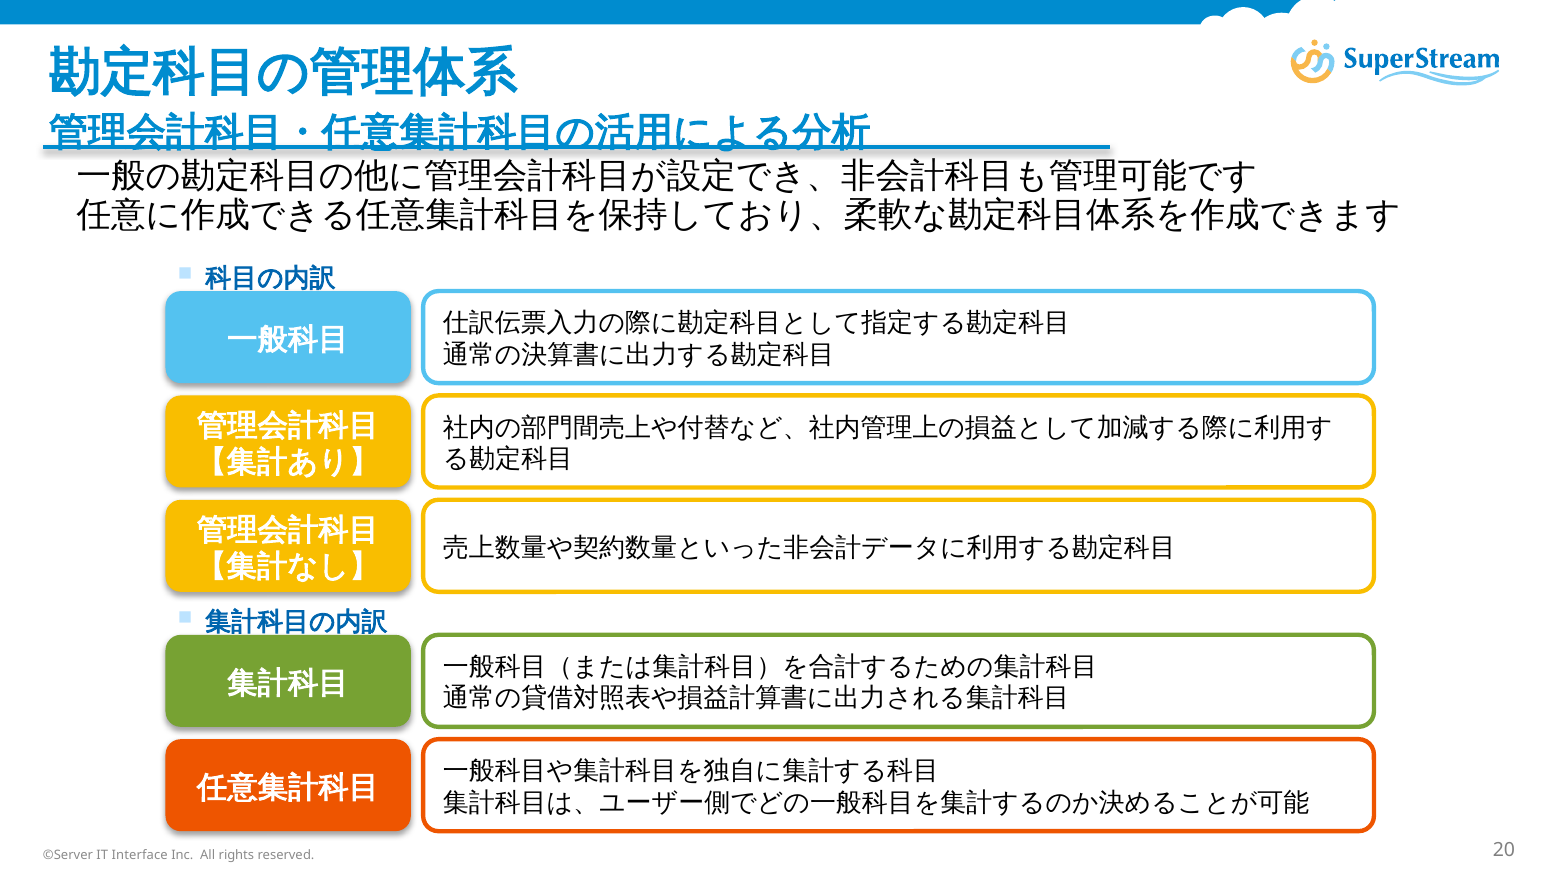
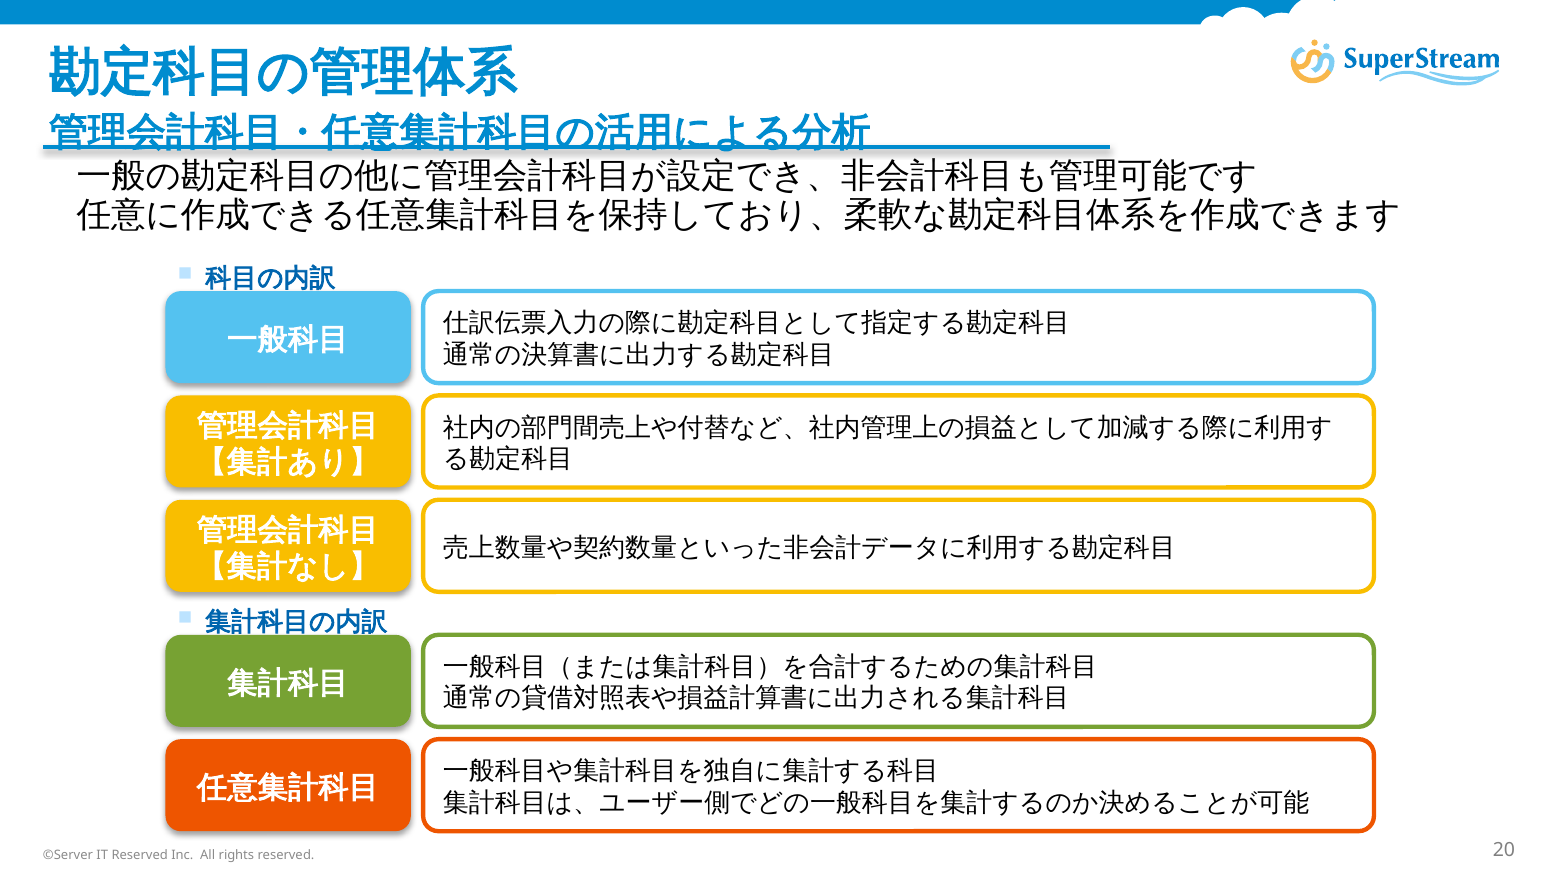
IT Interface: Interface -> Reserved
